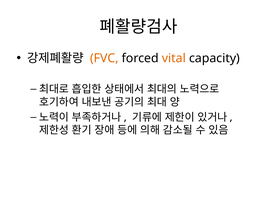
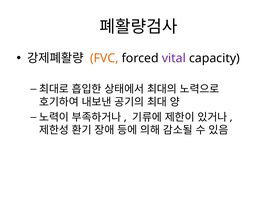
vital colour: orange -> purple
